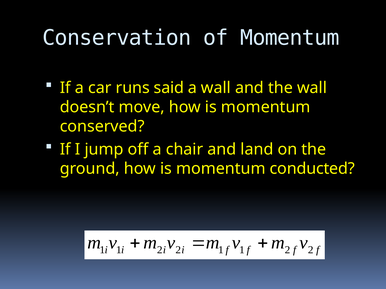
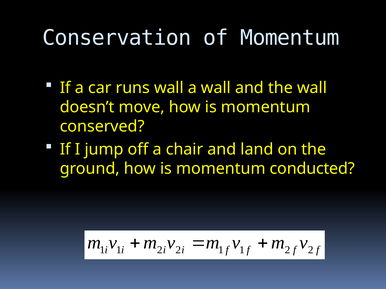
runs said: said -> wall
